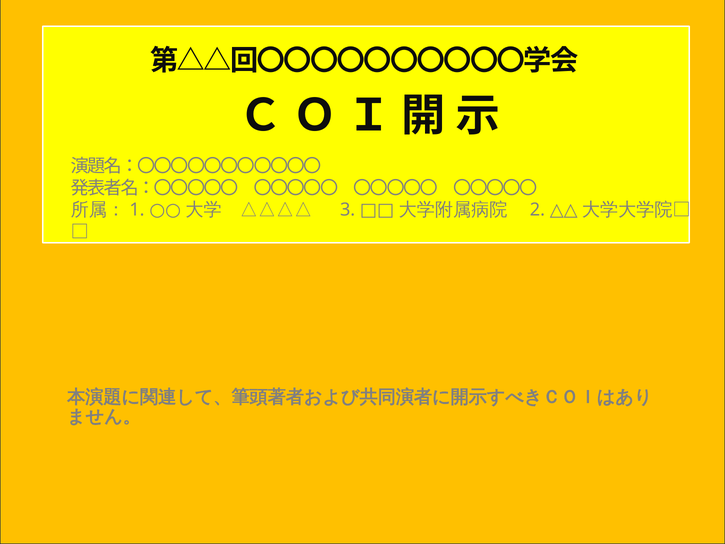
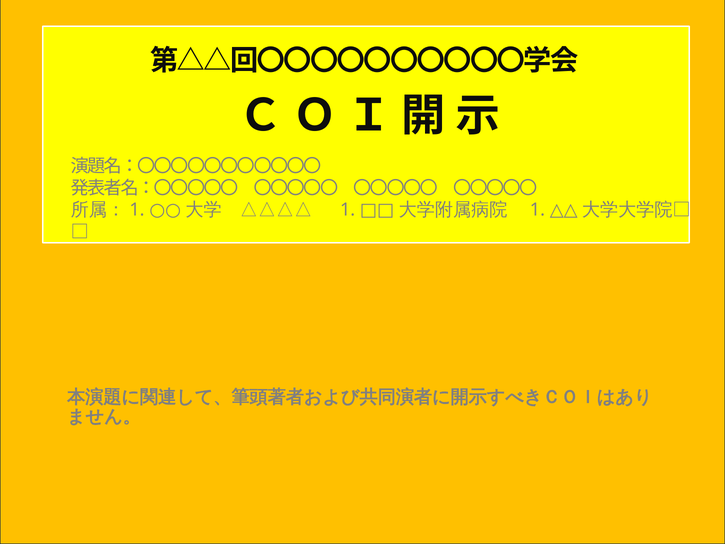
3 at (348, 210): 3 -> 1
2 at (537, 210): 2 -> 1
